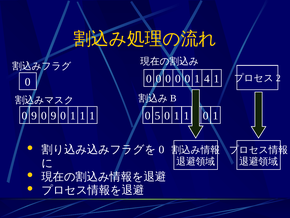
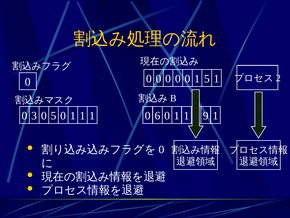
1 4: 4 -> 5
9 at (34, 116): 9 -> 3
9 at (54, 116): 9 -> 5
5: 5 -> 6
0 at (206, 116): 0 -> 9
